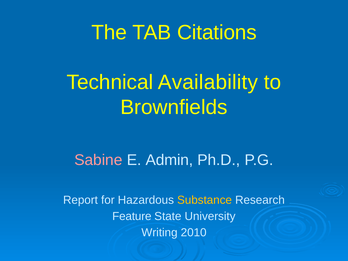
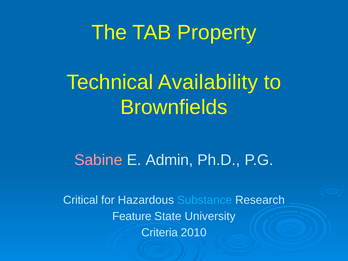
Citations: Citations -> Property
Report: Report -> Critical
Substance colour: yellow -> light blue
Writing: Writing -> Criteria
